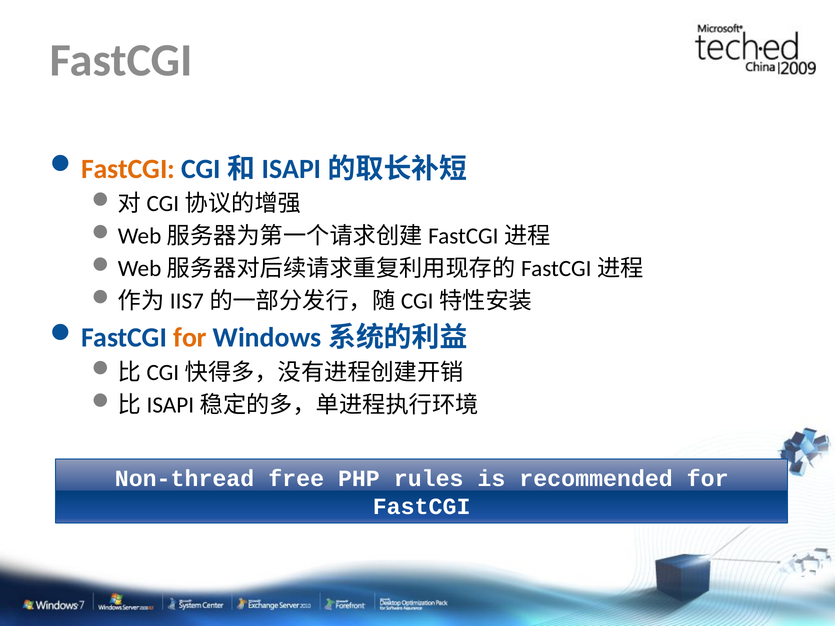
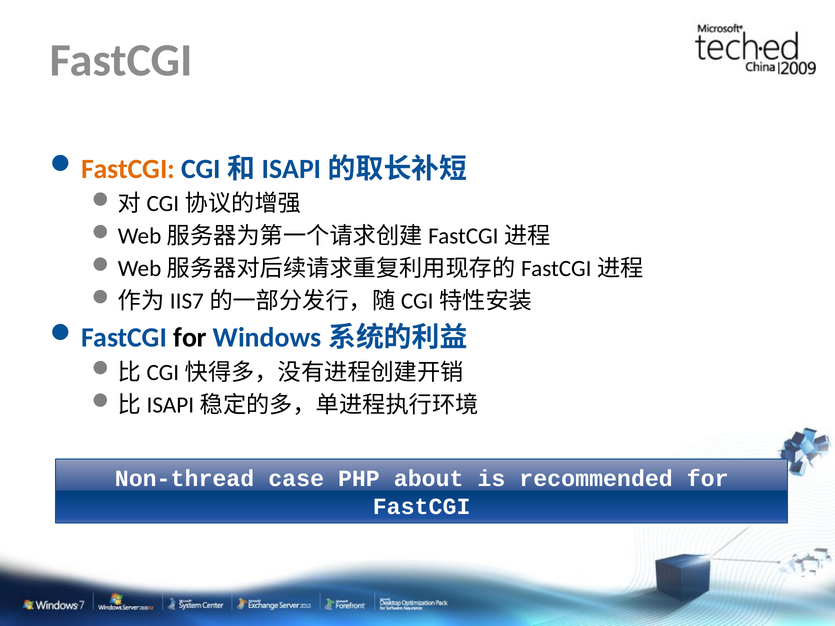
for at (190, 338) colour: orange -> black
free: free -> case
rules: rules -> about
